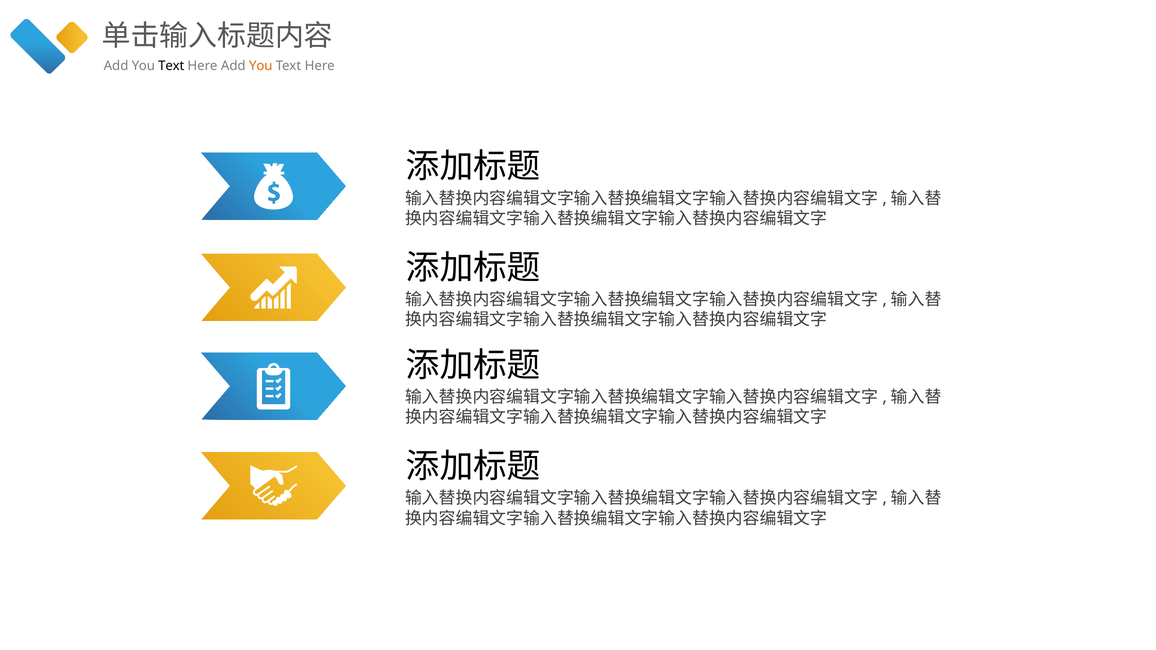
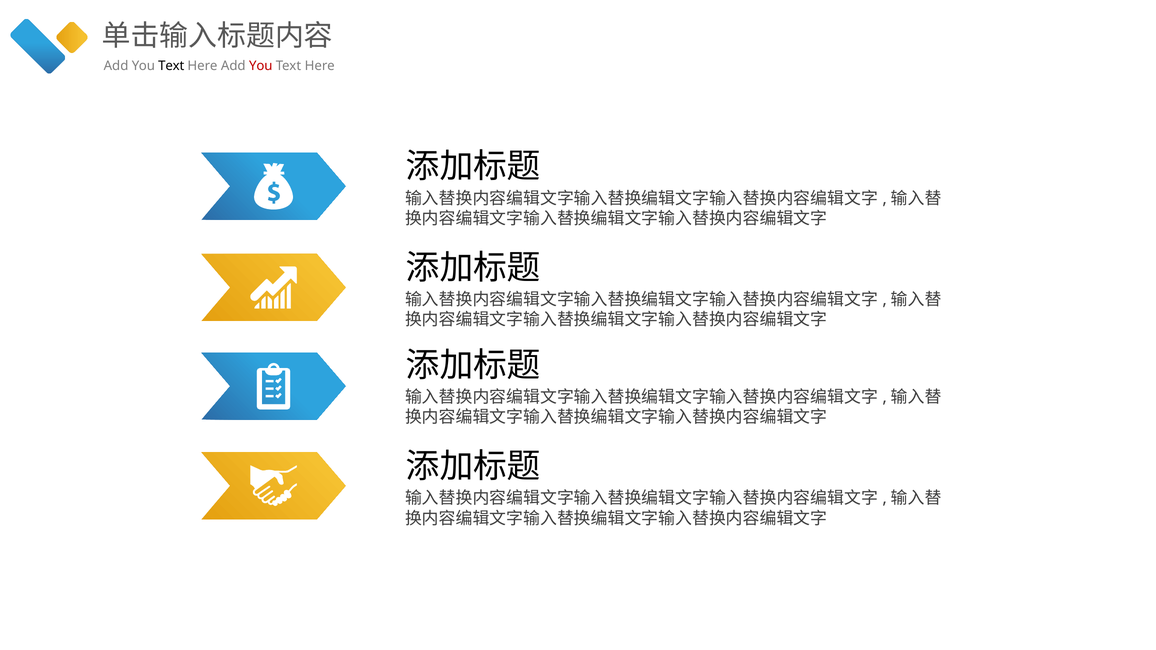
You at (261, 66) colour: orange -> red
